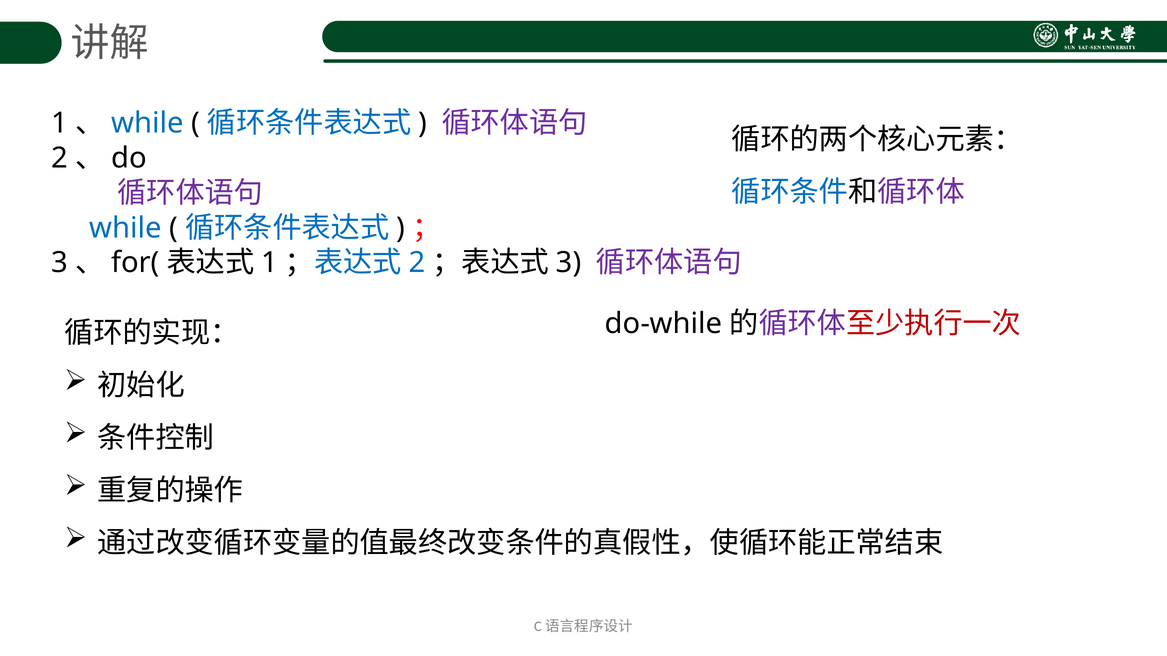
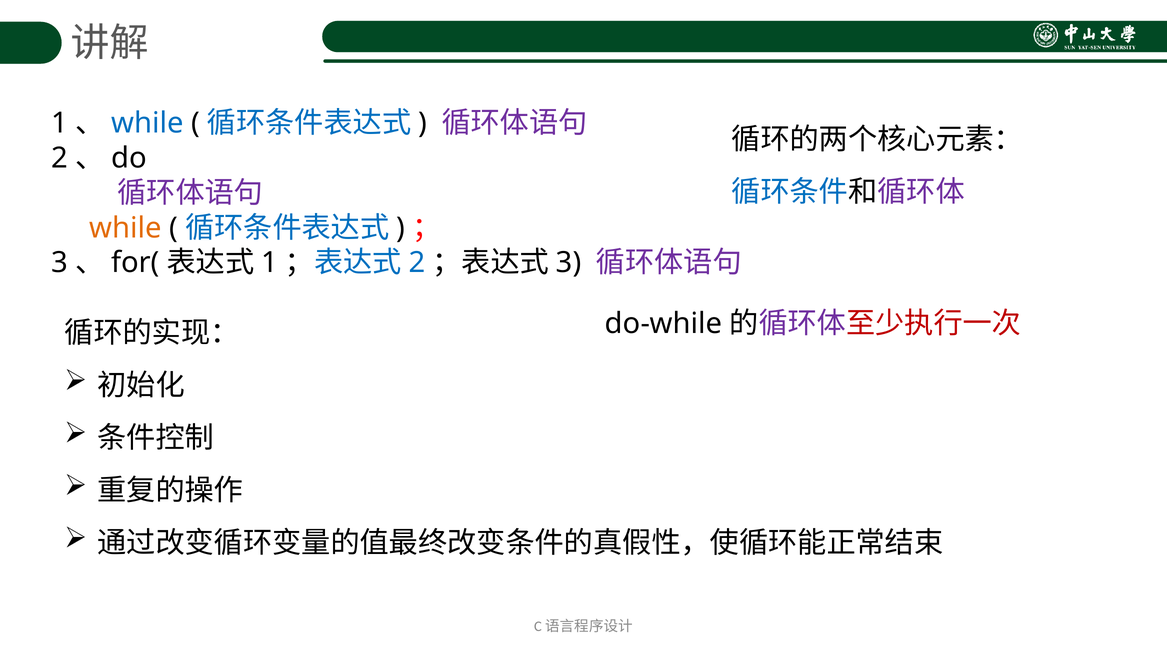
while at (126, 228) colour: blue -> orange
